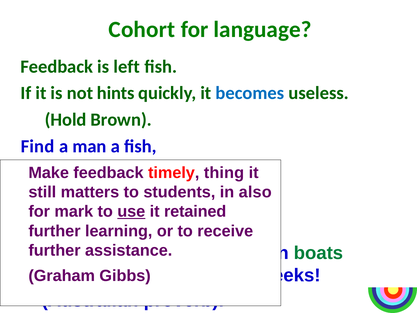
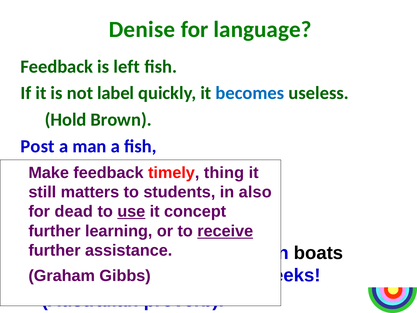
Cohort: Cohort -> Denise
hints: hints -> label
Find: Find -> Post
mark: mark -> dead
retained: retained -> concept
receive underline: none -> present
boats colour: green -> black
